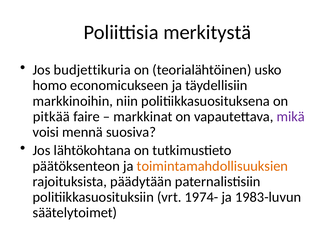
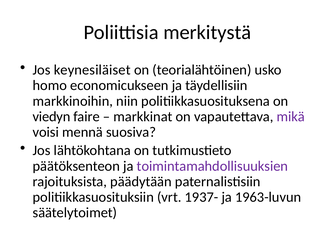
budjettikuria: budjettikuria -> keynesiläiset
pitkää: pitkää -> viedyn
toimintamahdollisuuksien colour: orange -> purple
1974-: 1974- -> 1937-
1983-luvun: 1983-luvun -> 1963-luvun
